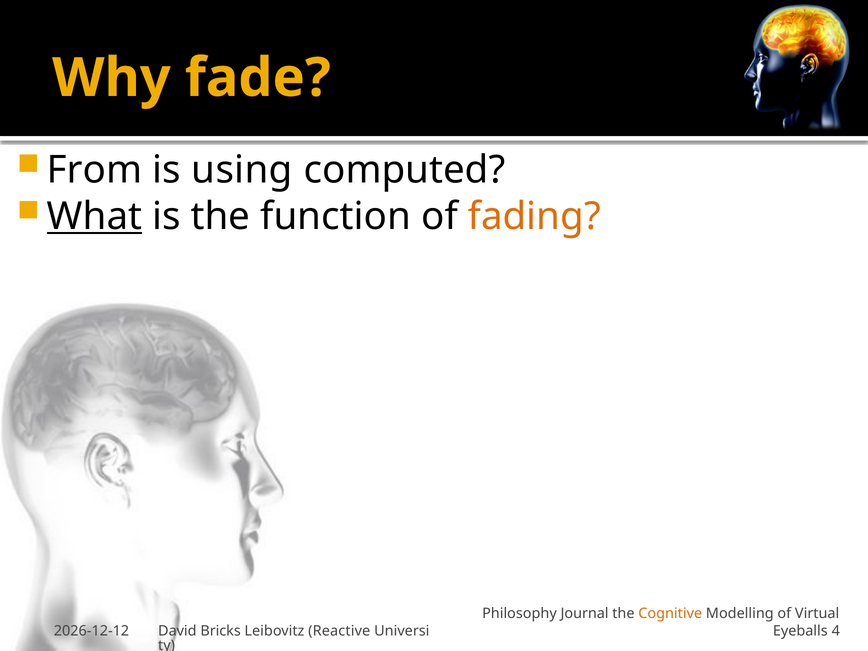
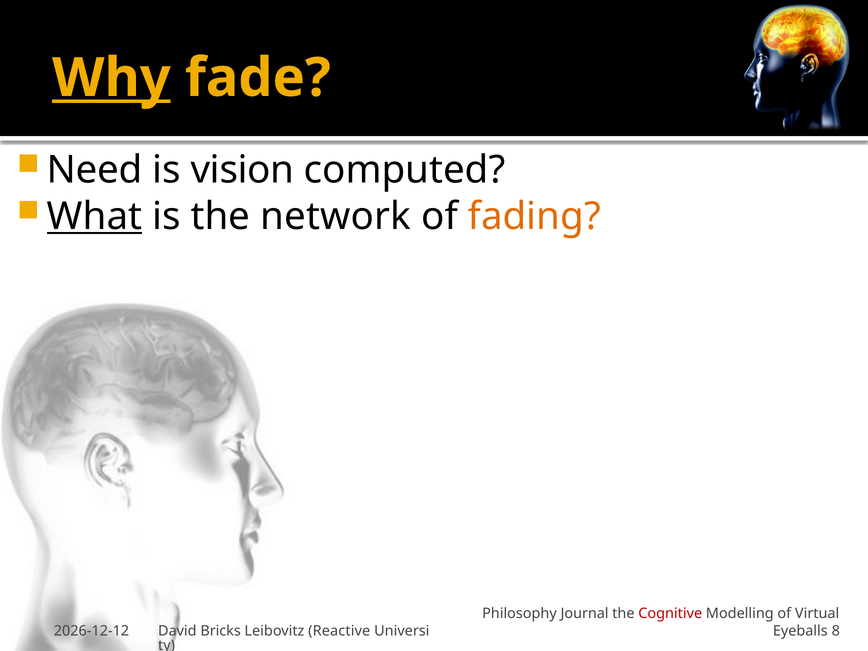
Why underline: none -> present
From: From -> Need
using: using -> vision
function: function -> network
Cognitive colour: orange -> red
4: 4 -> 8
